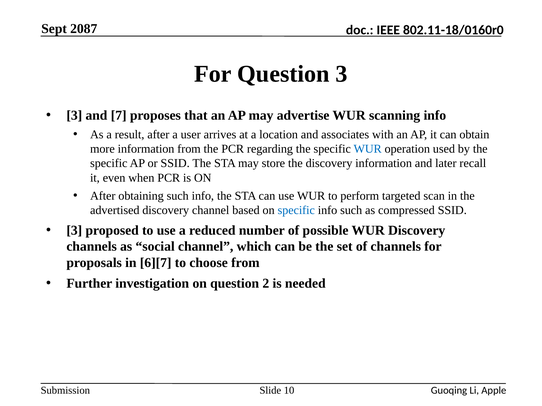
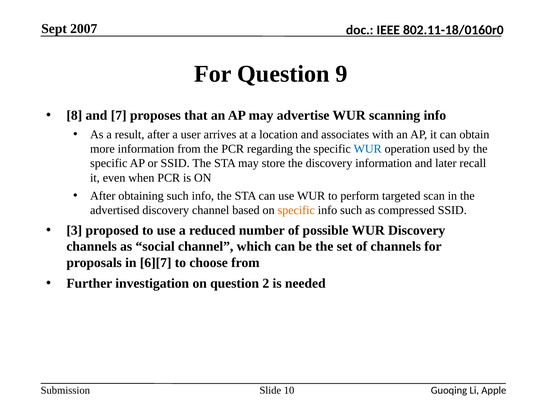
2087: 2087 -> 2007
Question 3: 3 -> 9
3 at (74, 116): 3 -> 8
specific at (296, 211) colour: blue -> orange
